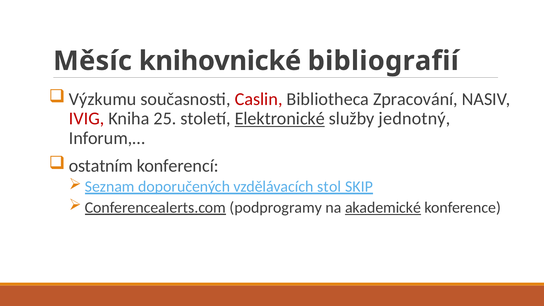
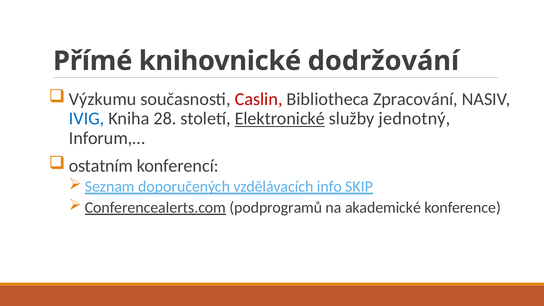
Měsíc: Měsíc -> Přímé
bibliografií: bibliografií -> dodržování
IVIG colour: red -> blue
25: 25 -> 28
stol: stol -> info
podprogramy: podprogramy -> podprogramů
akademické underline: present -> none
